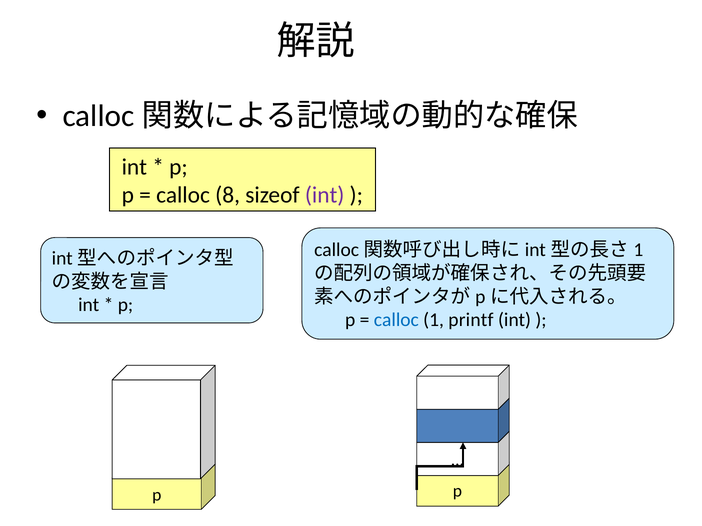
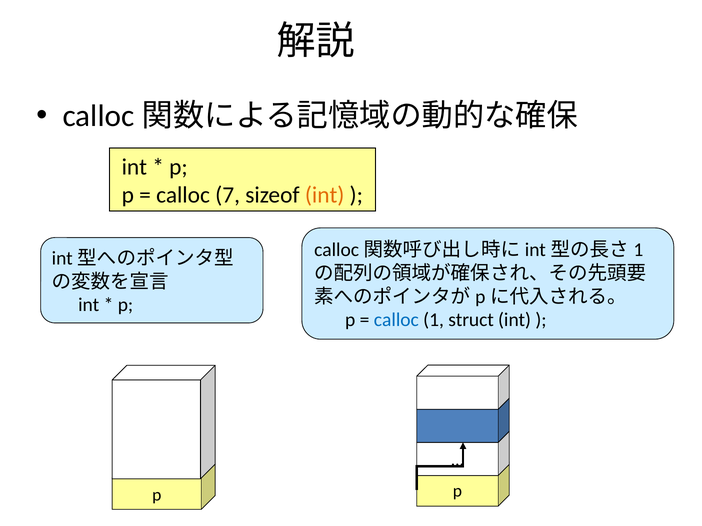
8: 8 -> 7
int at (325, 195) colour: purple -> orange
printf: printf -> struct
